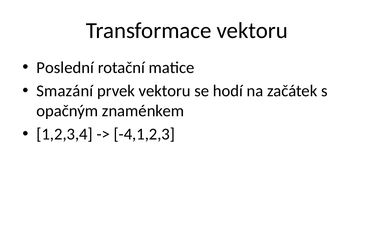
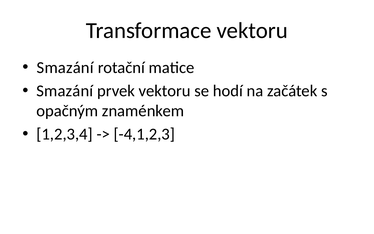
Poslední at (65, 68): Poslední -> Smazání
